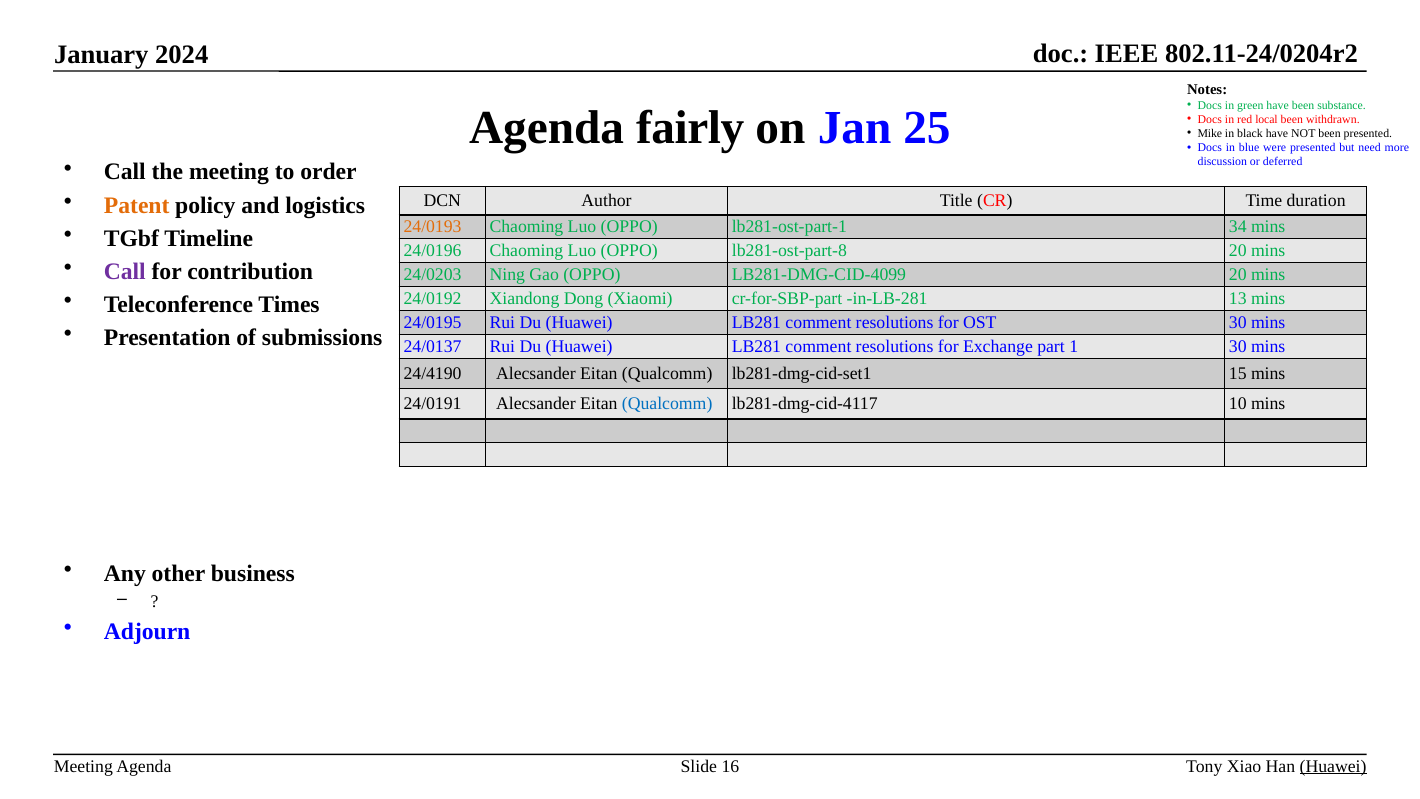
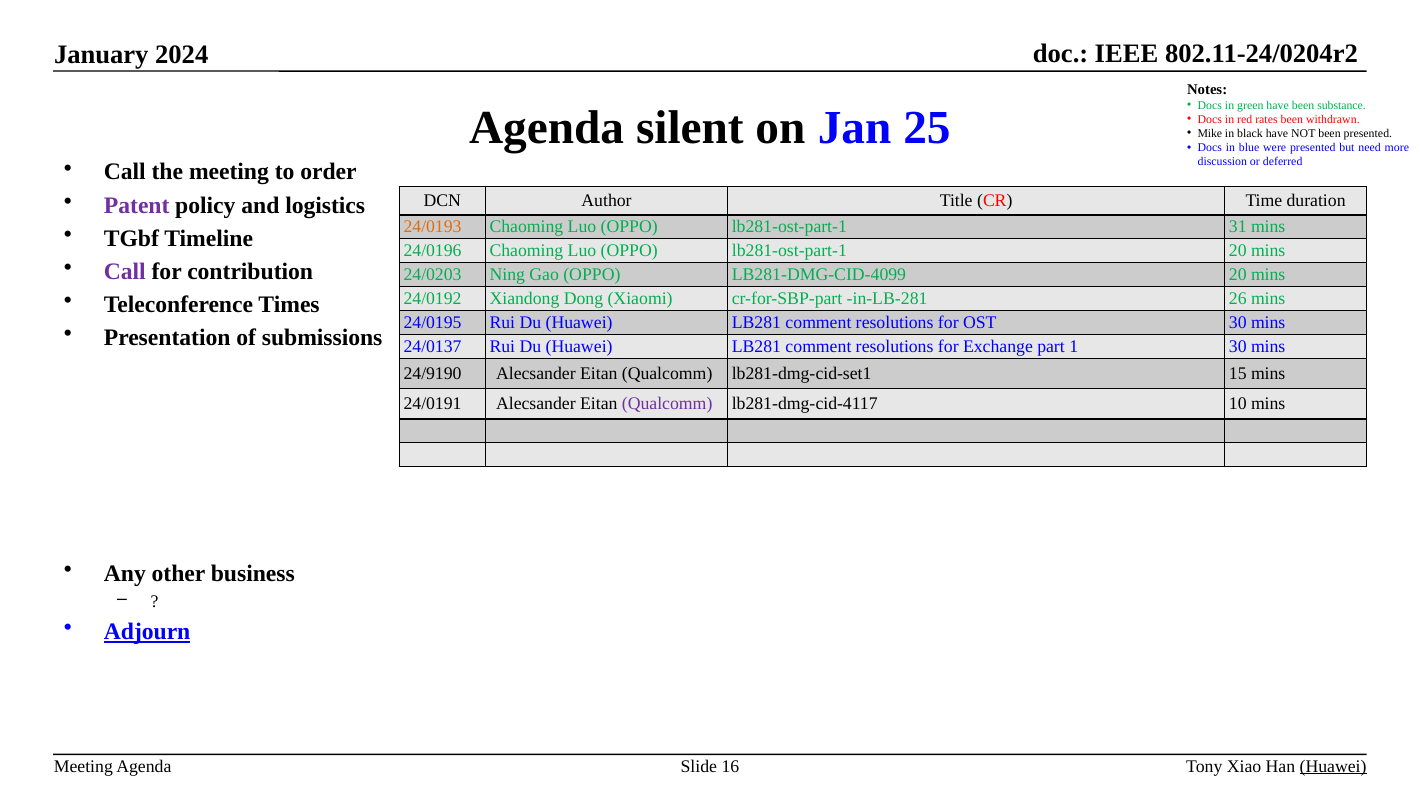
fairly: fairly -> silent
local: local -> rates
Patent colour: orange -> purple
34: 34 -> 31
lb281-ost-part-8 at (789, 251): lb281-ost-part-8 -> lb281-ost-part-1
13: 13 -> 26
24/4190: 24/4190 -> 24/9190
Qualcomm at (667, 404) colour: blue -> purple
Adjourn underline: none -> present
